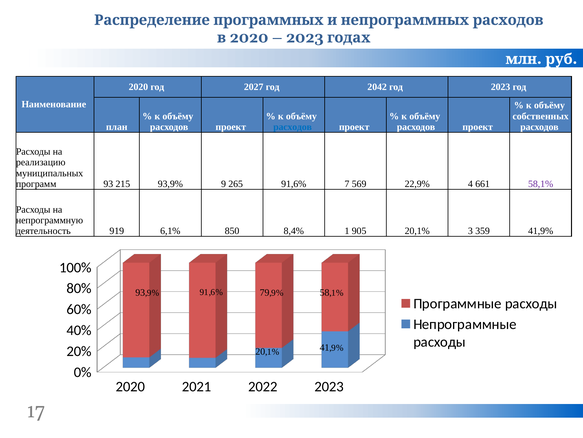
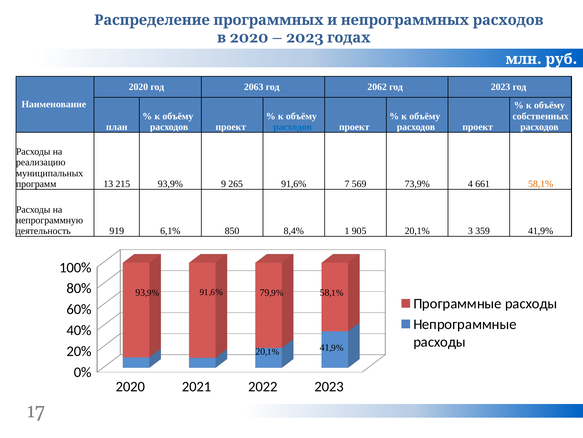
2027: 2027 -> 2063
2042: 2042 -> 2062
93: 93 -> 13
22,9%: 22,9% -> 73,9%
58,1% at (541, 184) colour: purple -> orange
